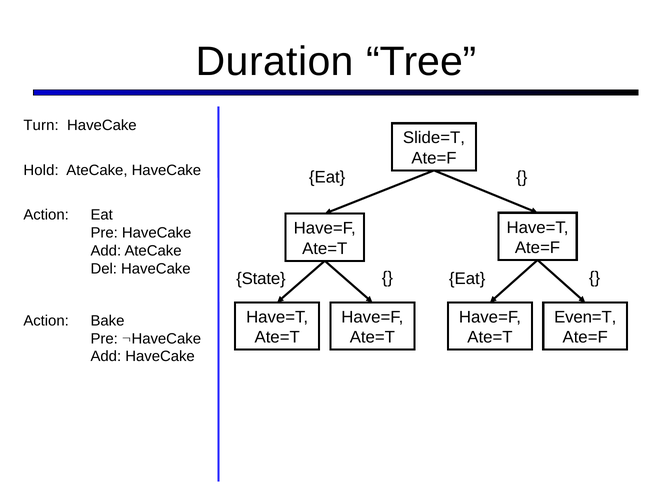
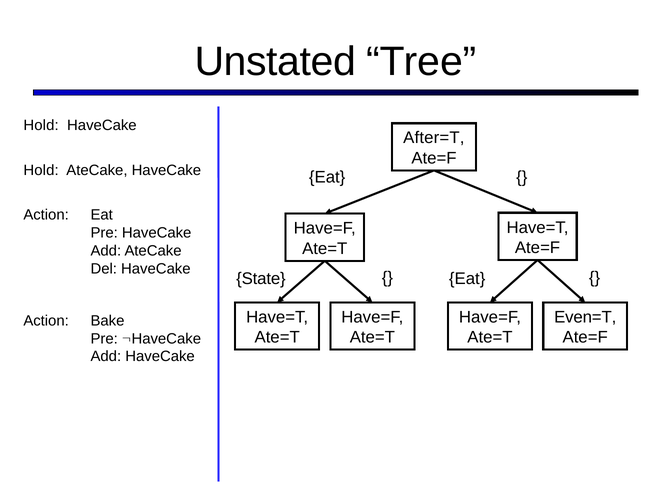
Duration: Duration -> Unstated
Turn at (41, 125): Turn -> Hold
Slide=T: Slide=T -> After=T
